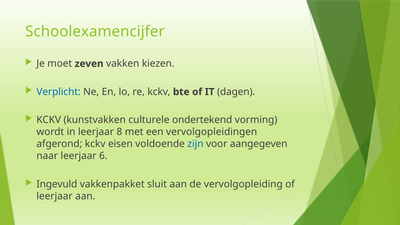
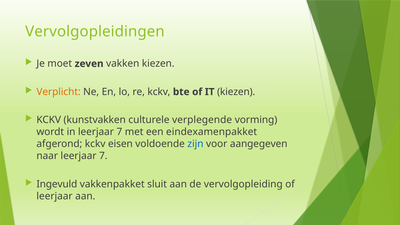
Schoolexamencijfer: Schoolexamencijfer -> Vervolgopleidingen
Verplicht colour: blue -> orange
IT dagen: dagen -> kiezen
ondertekend: ondertekend -> verplegende
in leerjaar 8: 8 -> 7
vervolgopleidingen: vervolgopleidingen -> eindexamenpakket
naar leerjaar 6: 6 -> 7
